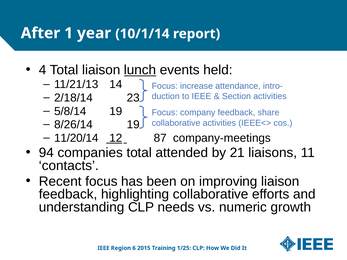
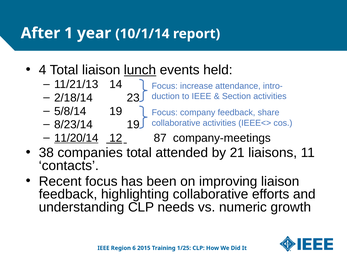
8/26/14: 8/26/14 -> 8/23/14
11/20/14 underline: none -> present
94: 94 -> 38
